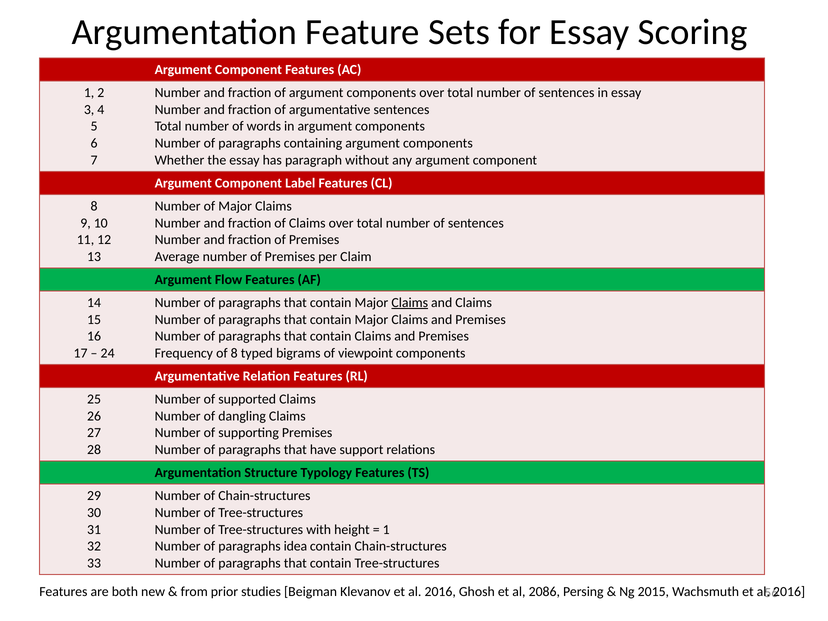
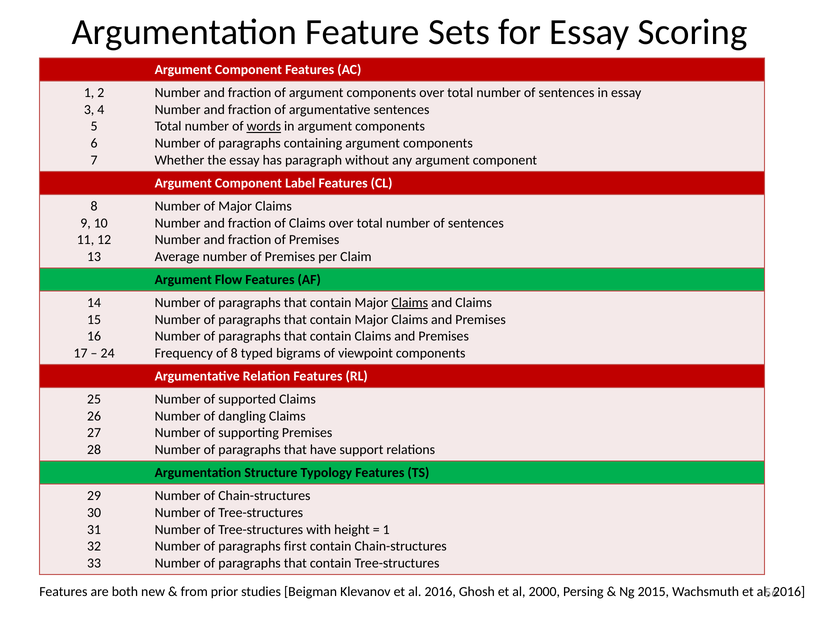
words underline: none -> present
idea: idea -> first
2086: 2086 -> 2000
